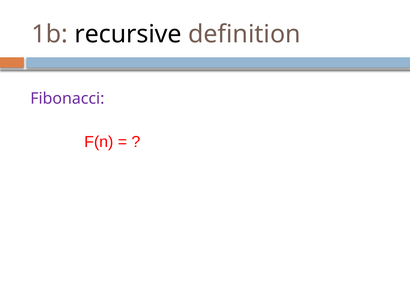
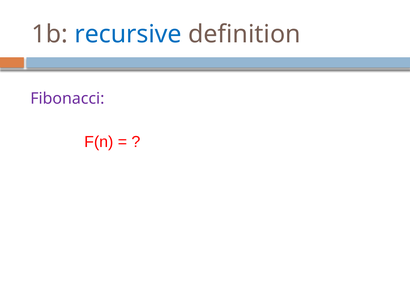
recursive colour: black -> blue
